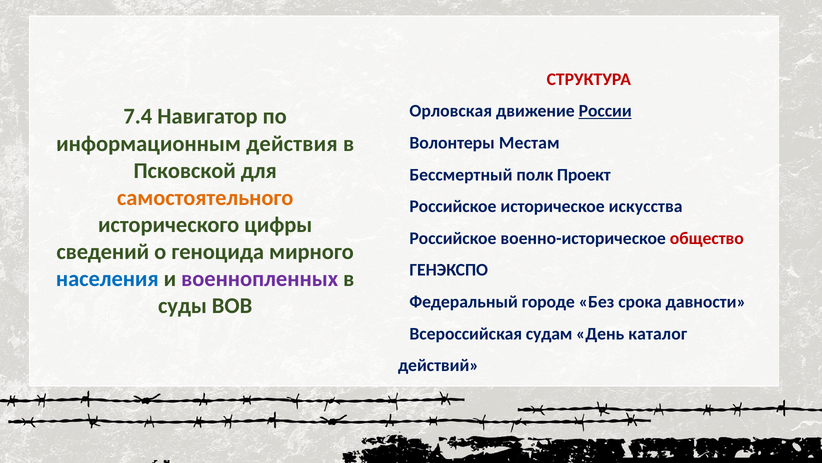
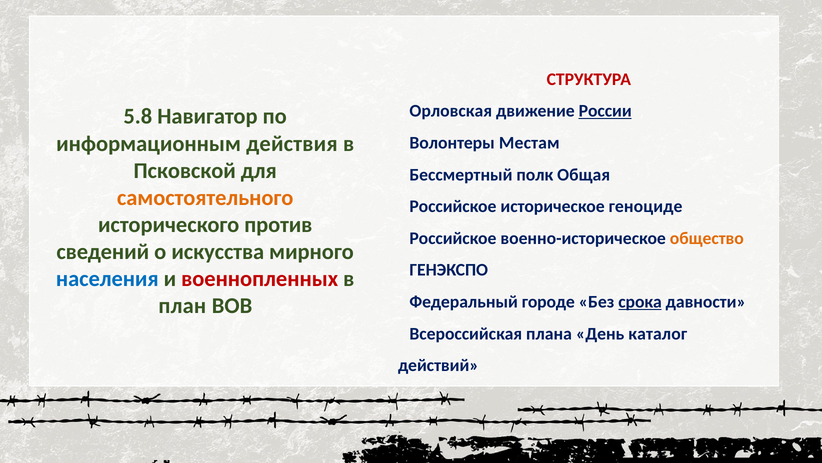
7.4: 7.4 -> 5.8
Проект: Проект -> Общая
искусства: искусства -> геноциде
цифры: цифры -> против
общество colour: red -> orange
геноцида: геноцида -> искусства
военнопленных colour: purple -> red
срока underline: none -> present
суды: суды -> план
судам: судам -> плана
